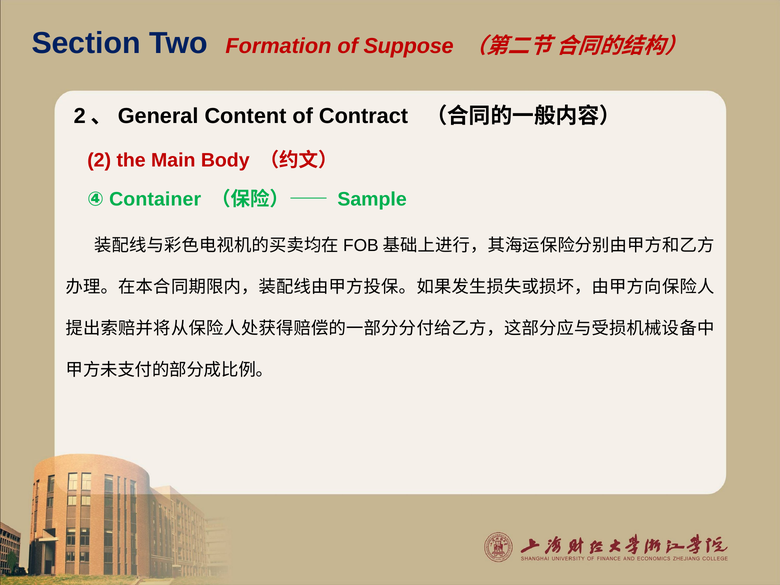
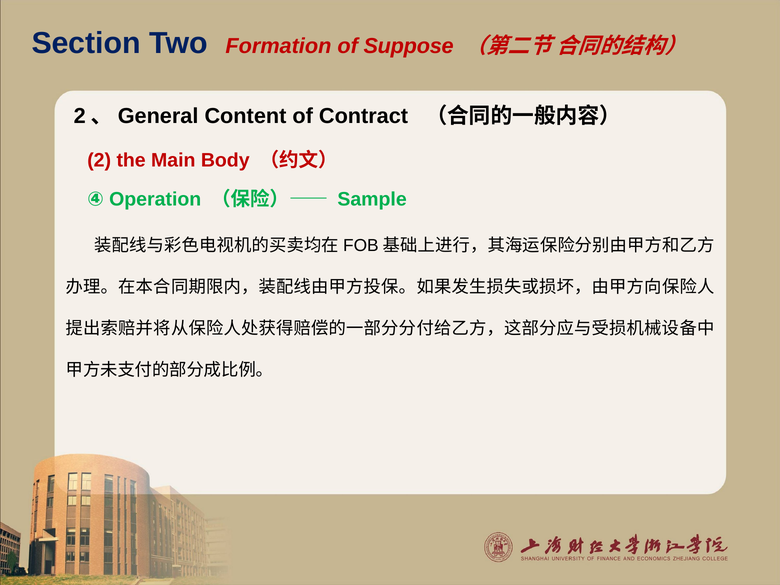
Container: Container -> Operation
